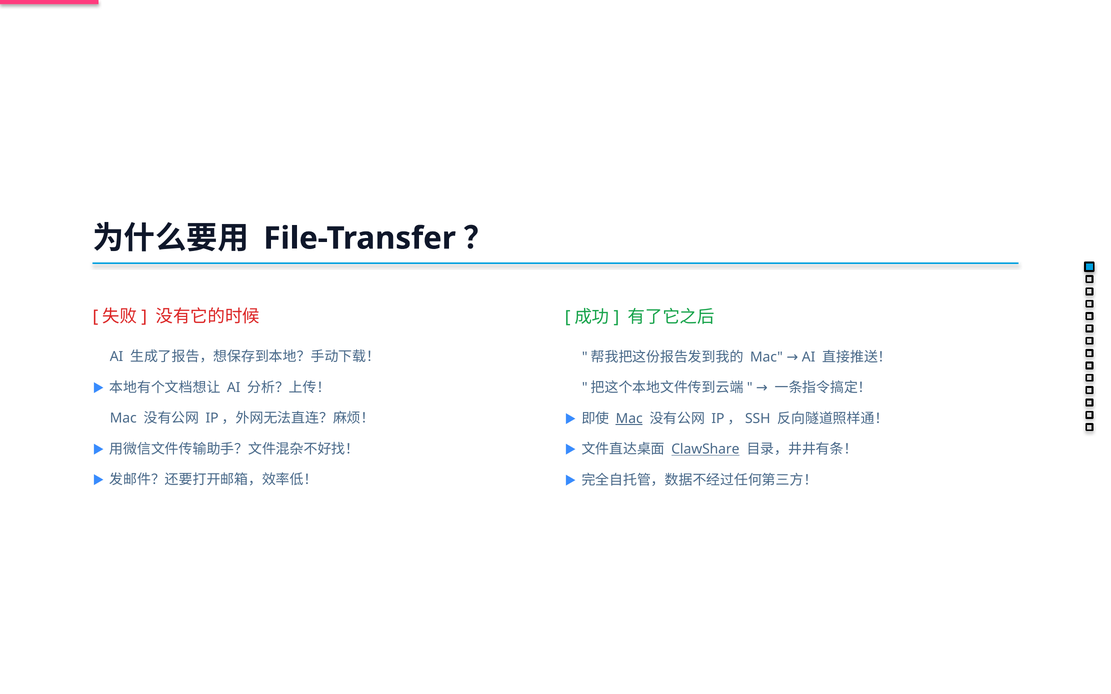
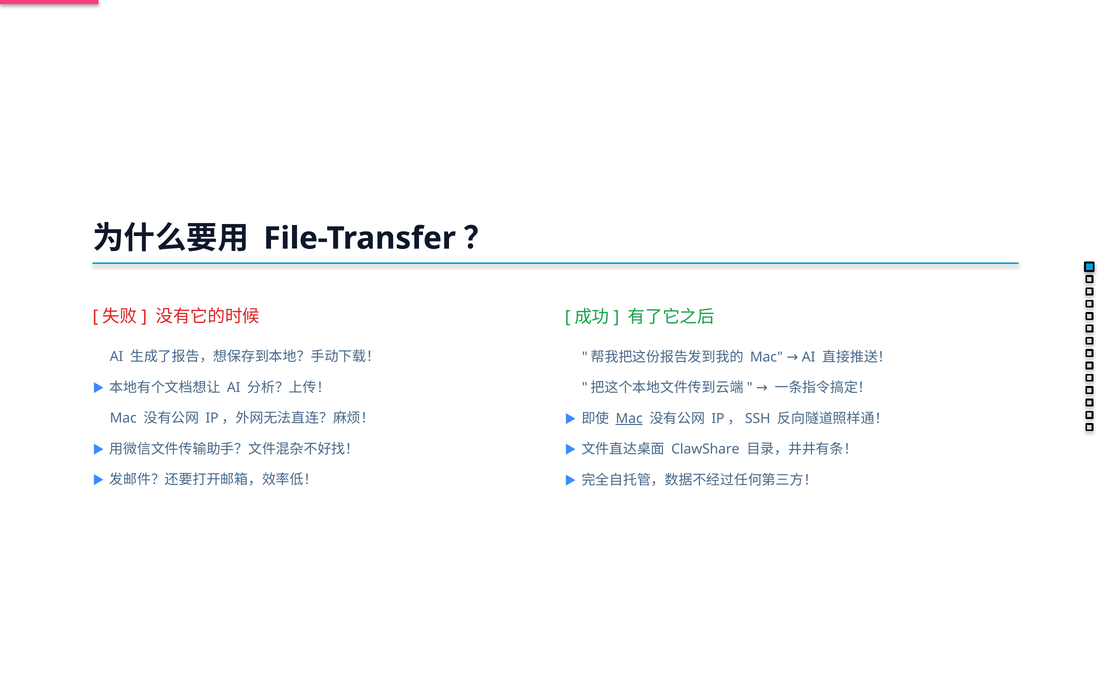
ClawShare underline: present -> none
